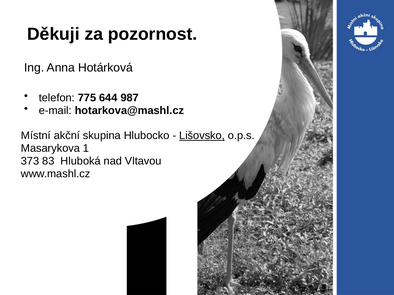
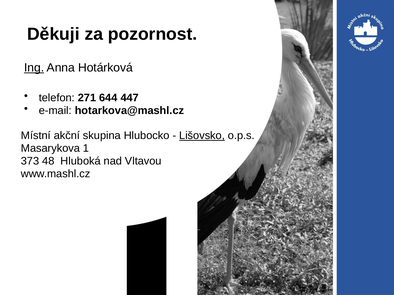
Ing underline: none -> present
775: 775 -> 271
987: 987 -> 447
83: 83 -> 48
